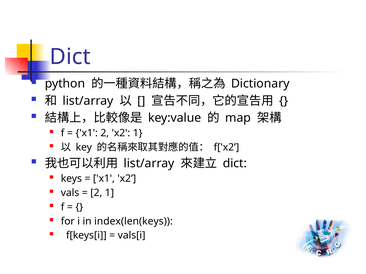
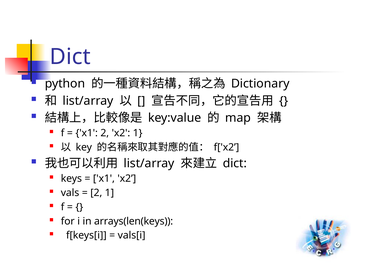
index(len(keys: index(len(keys -> arrays(len(keys
